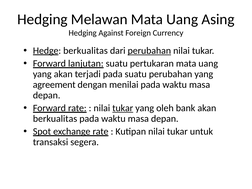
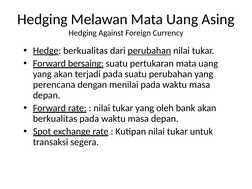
lanjutan: lanjutan -> bersaing
agreement: agreement -> perencana
tukar at (123, 108) underline: present -> none
